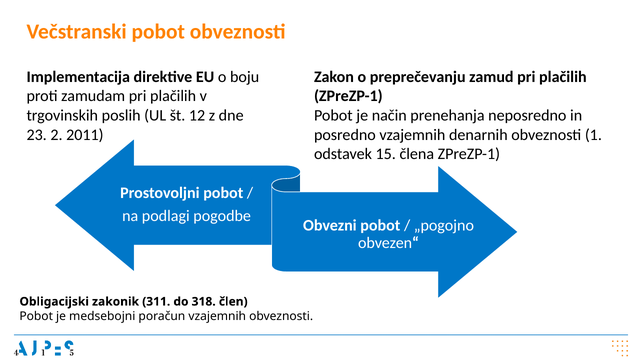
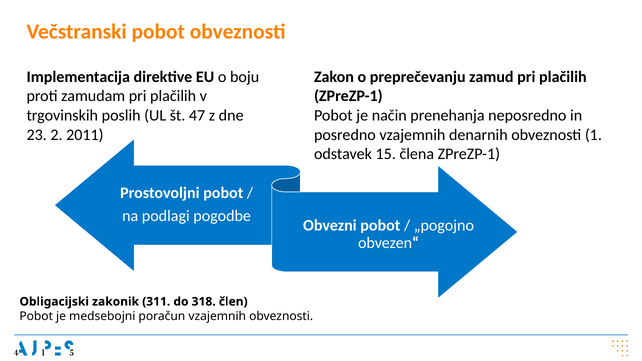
12: 12 -> 47
